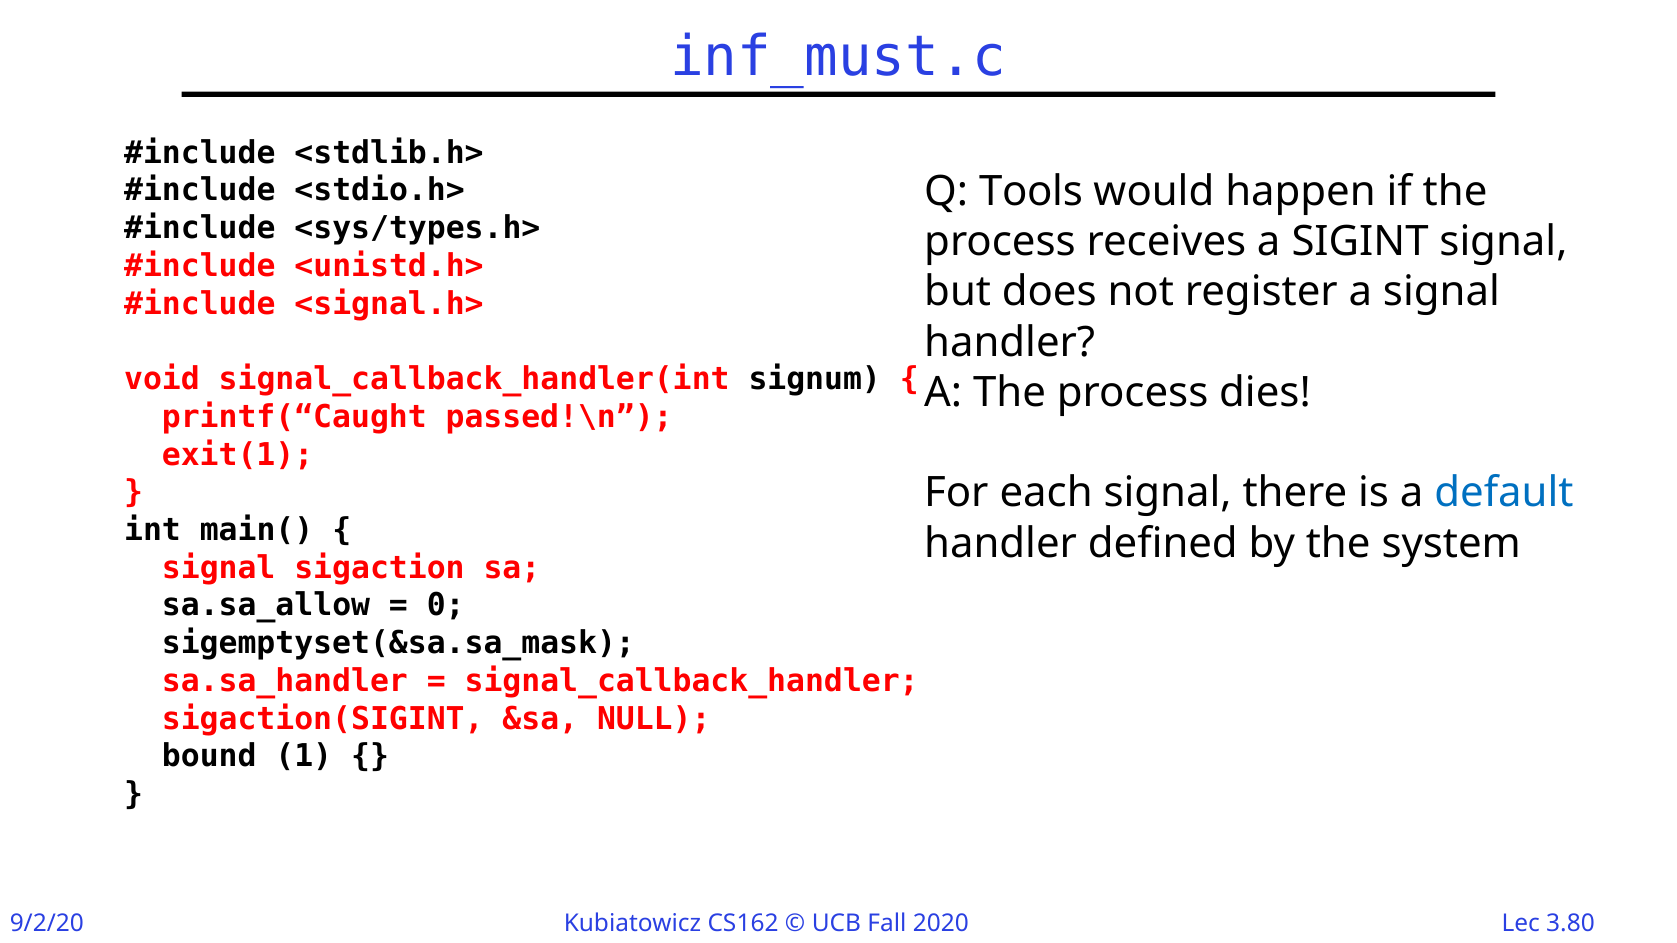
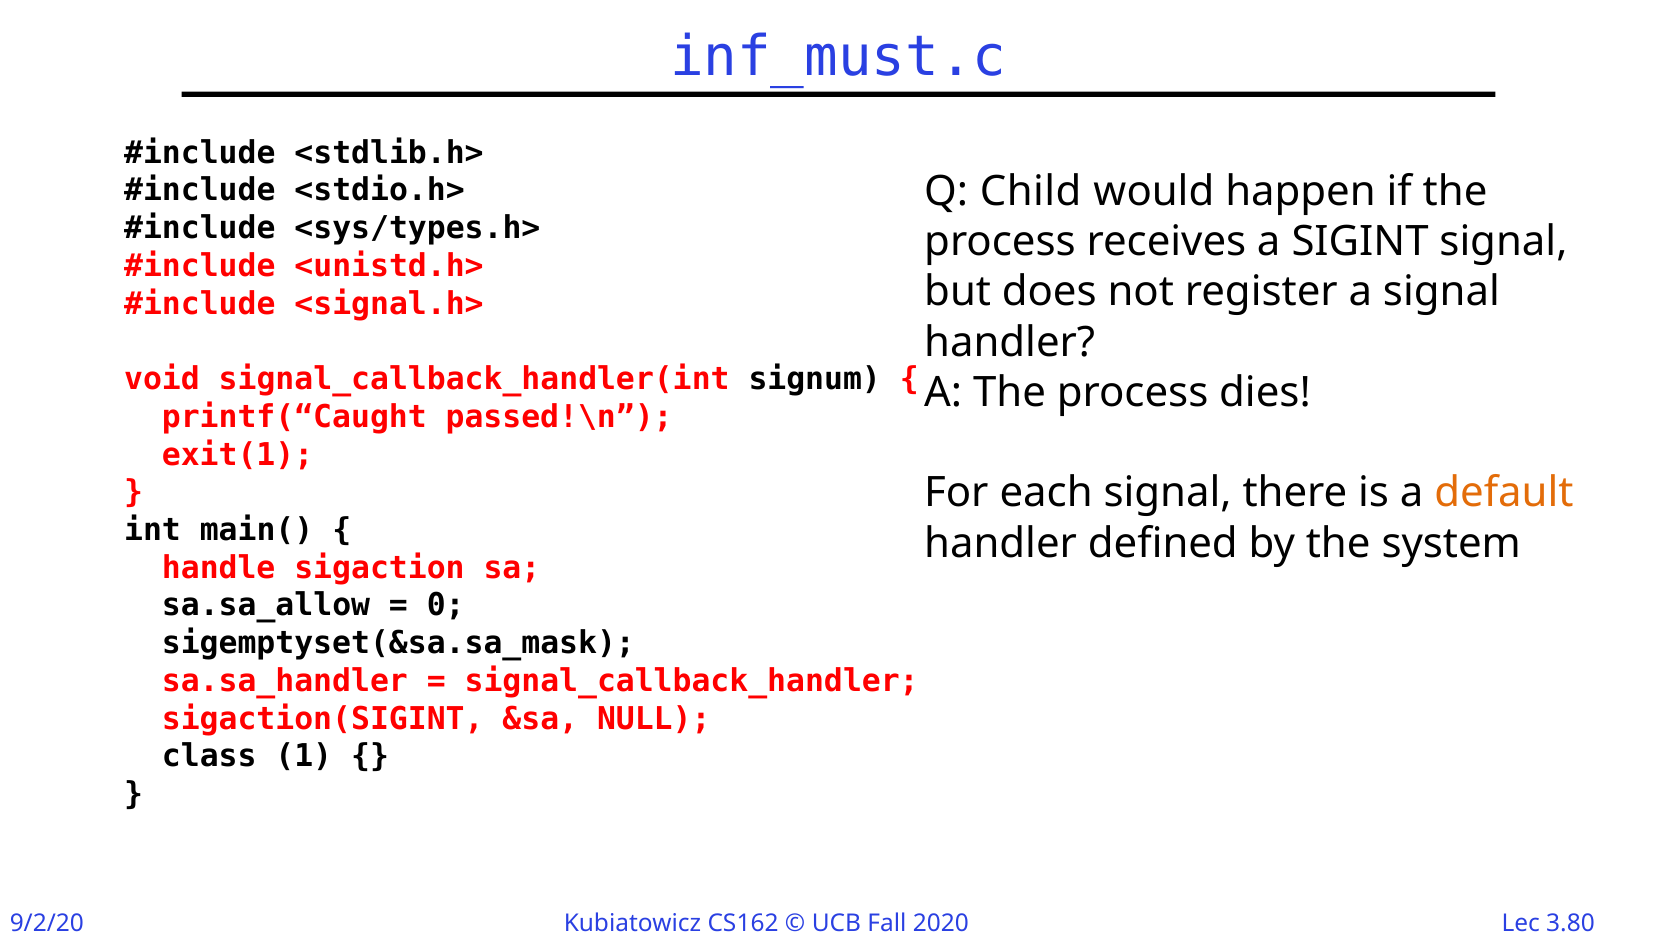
Tools: Tools -> Child
default colour: blue -> orange
signal at (219, 568): signal -> handle
bound: bound -> class
